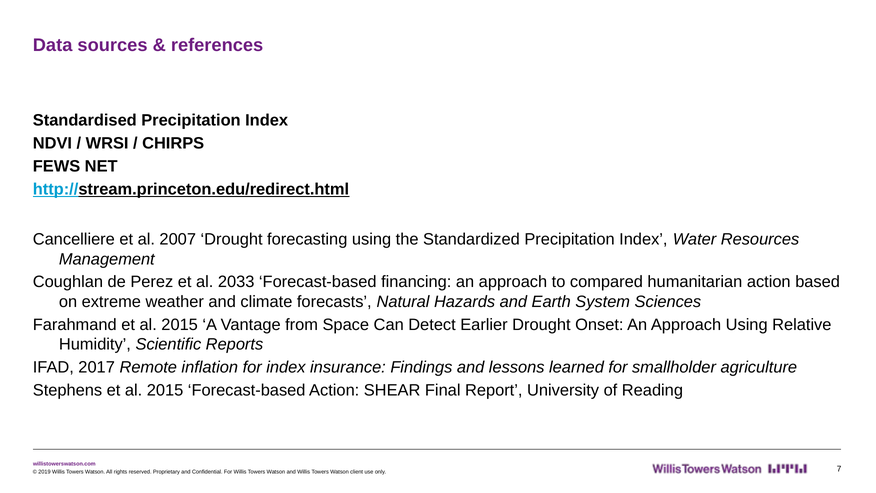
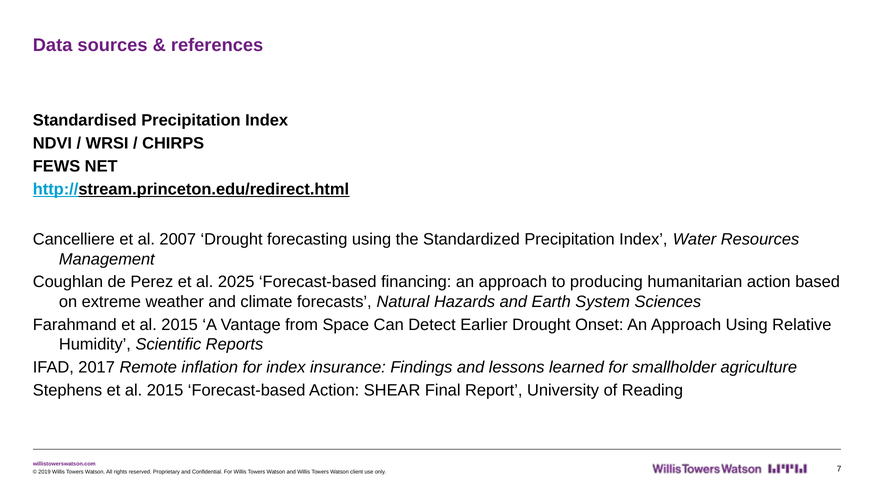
2033: 2033 -> 2025
compared: compared -> producing
